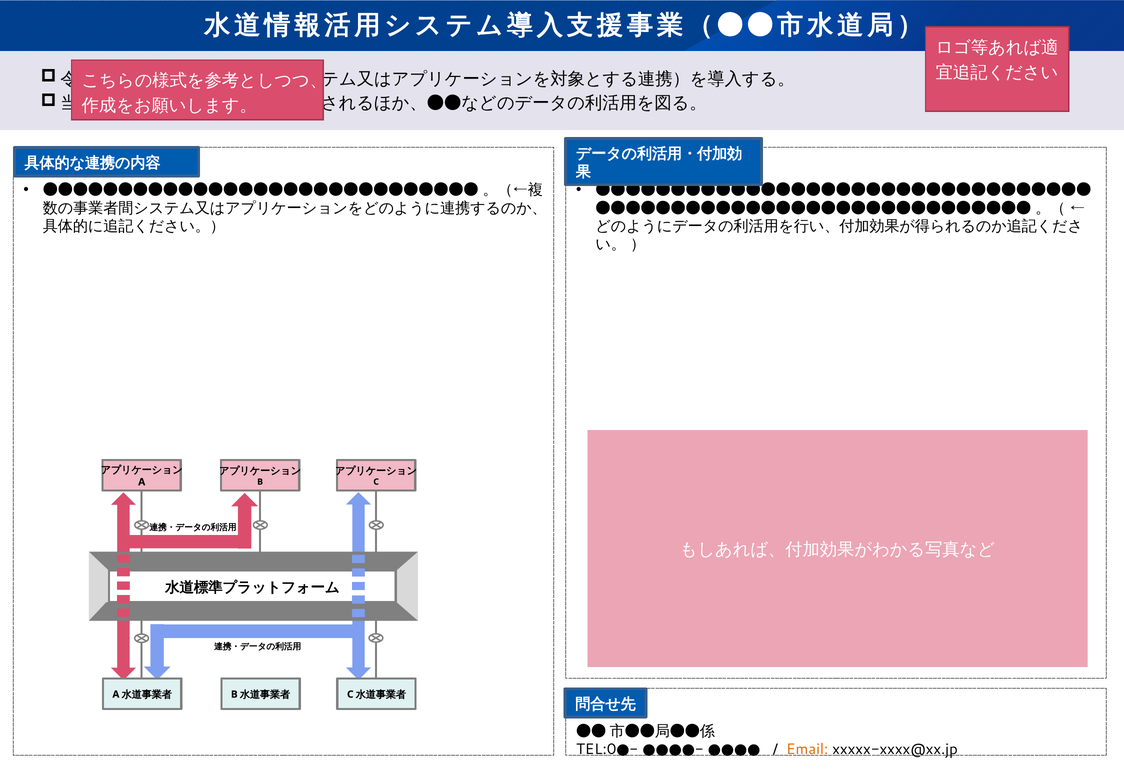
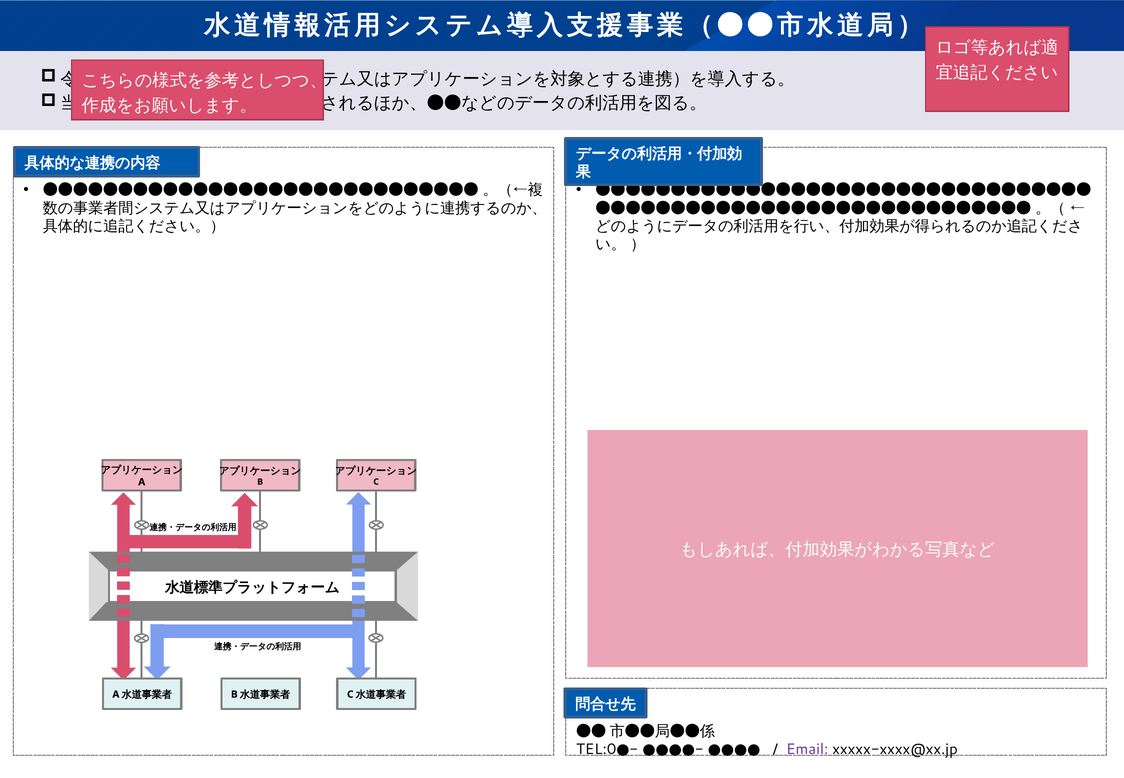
Email colour: orange -> purple
